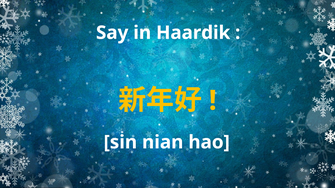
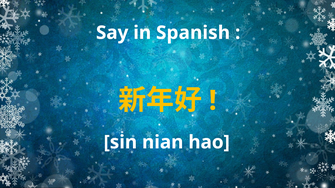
Haardik: Haardik -> Spanish
